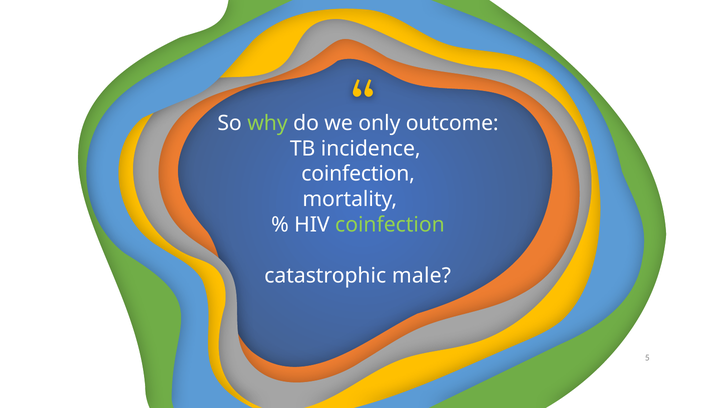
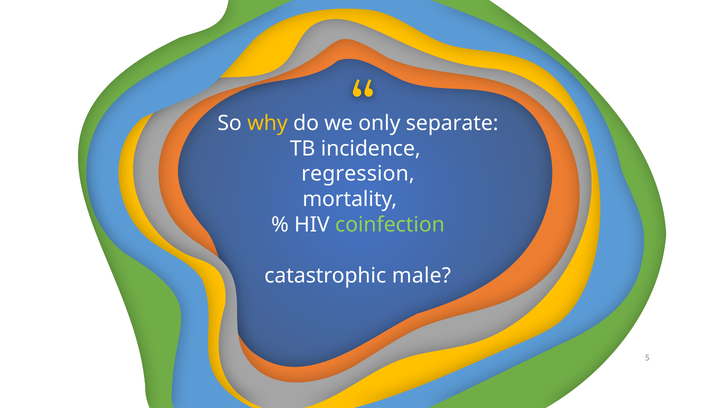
why colour: light green -> yellow
outcome: outcome -> separate
coinfection at (358, 174): coinfection -> regression
